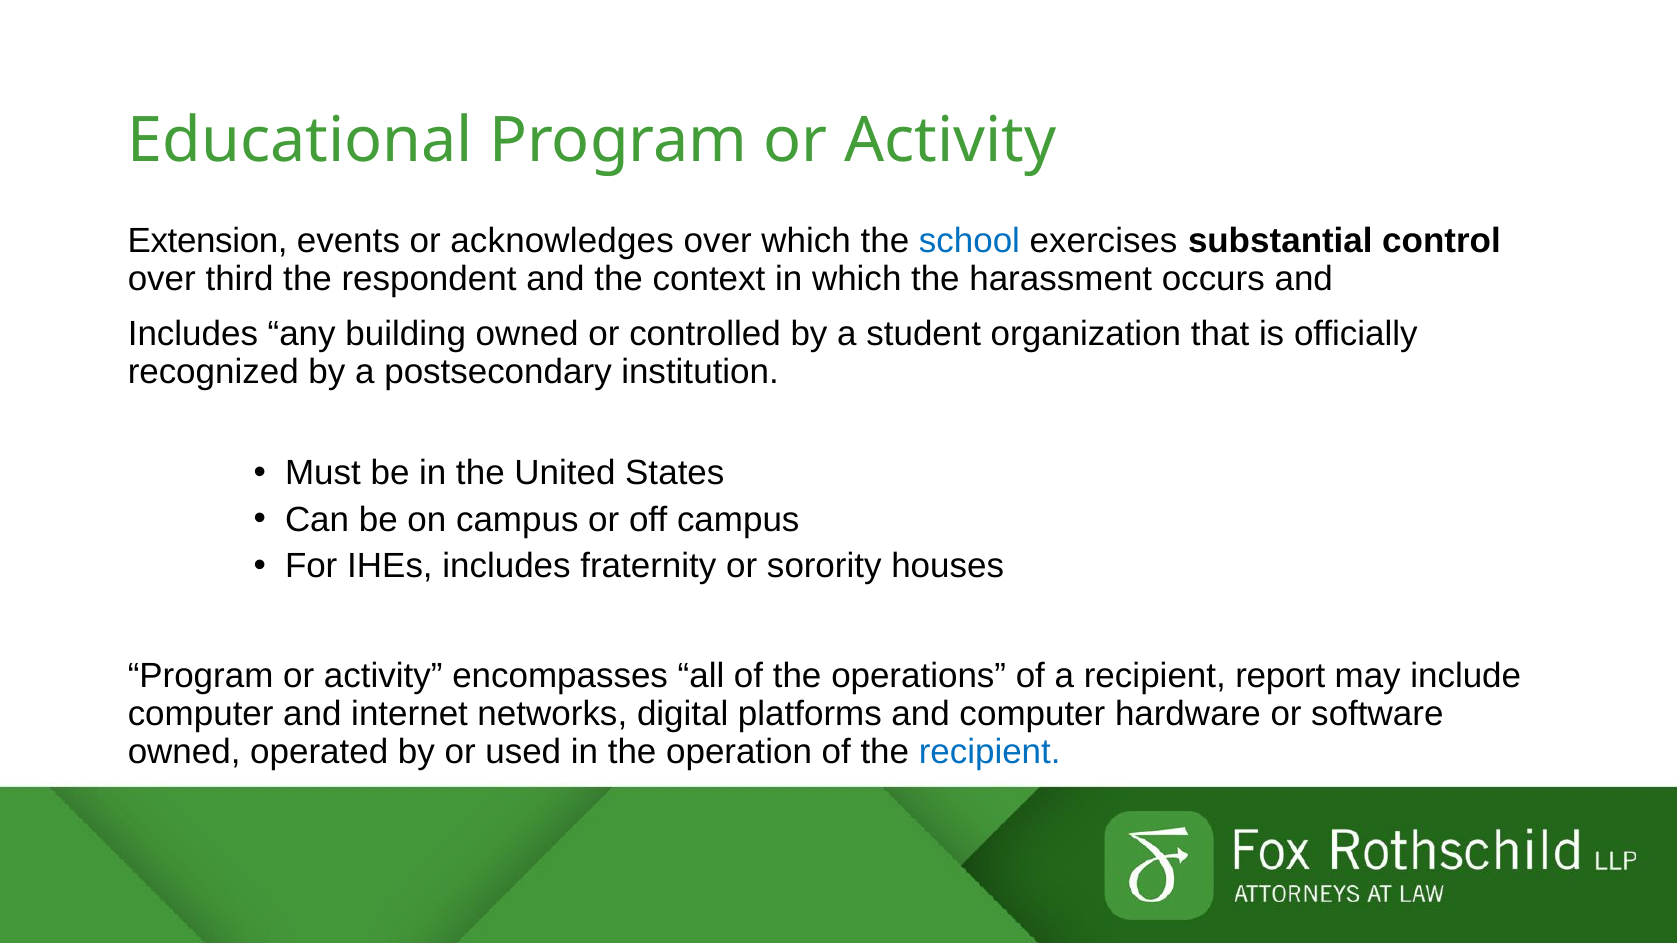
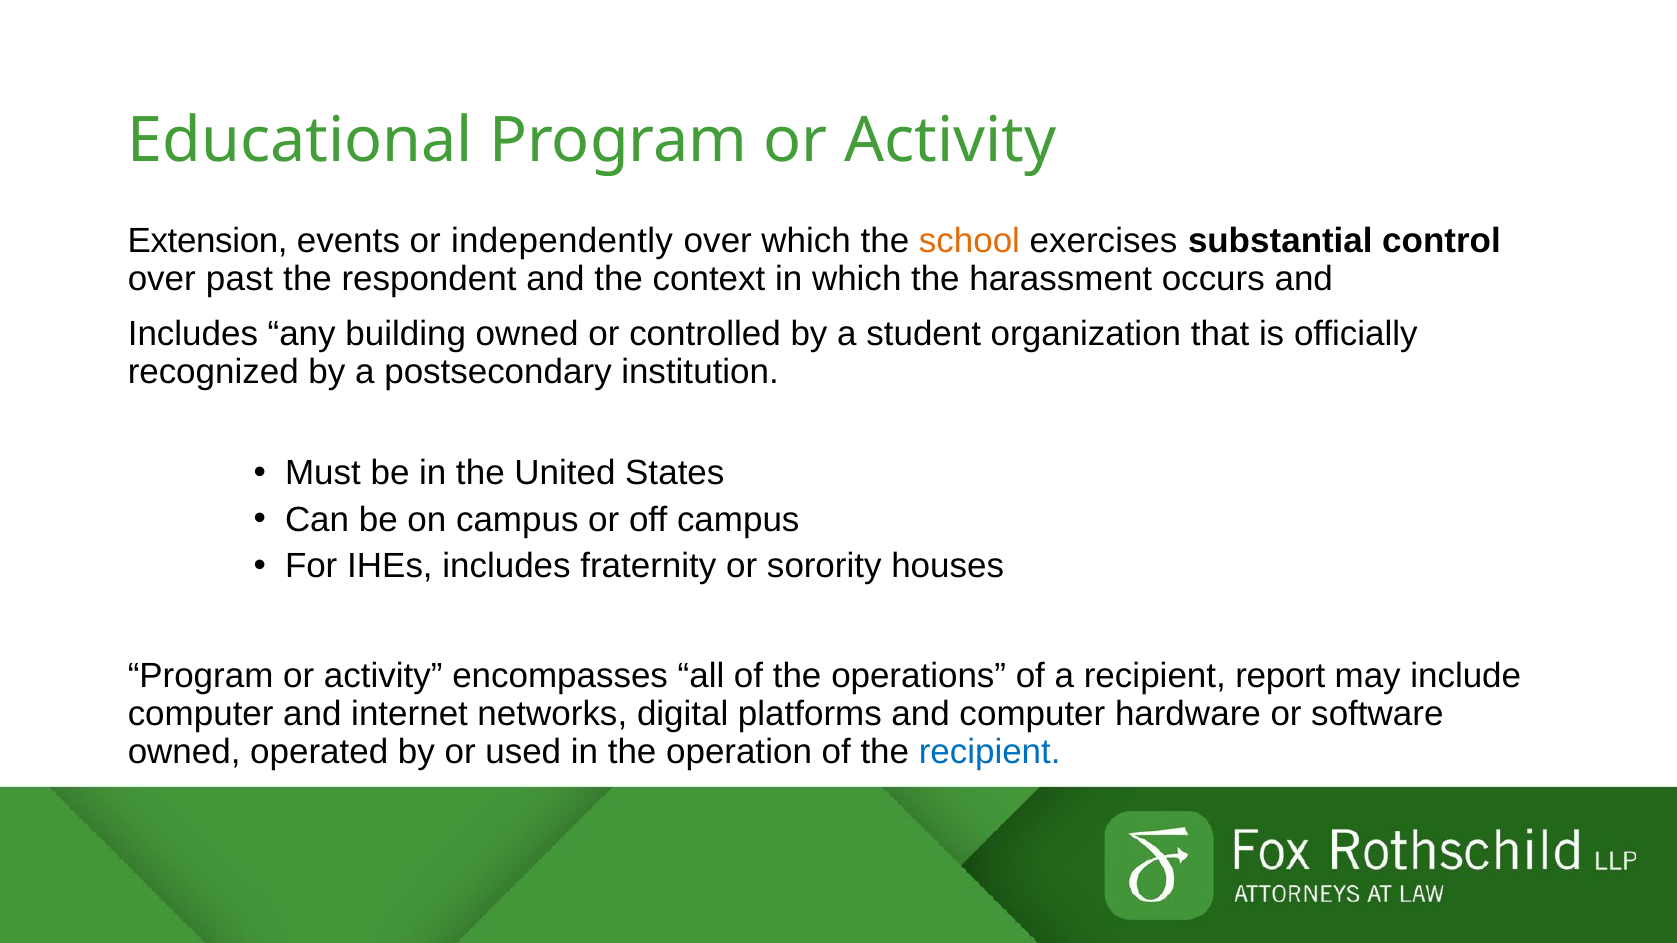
acknowledges: acknowledges -> independently
school colour: blue -> orange
third: third -> past
